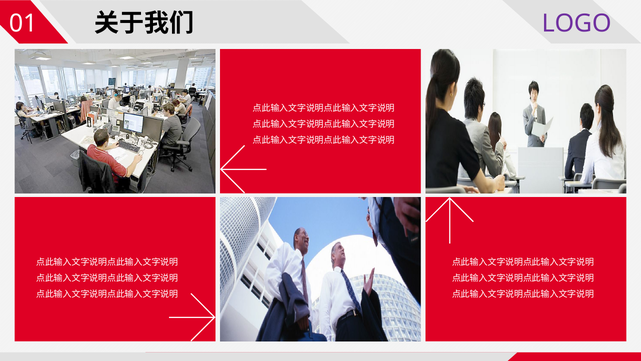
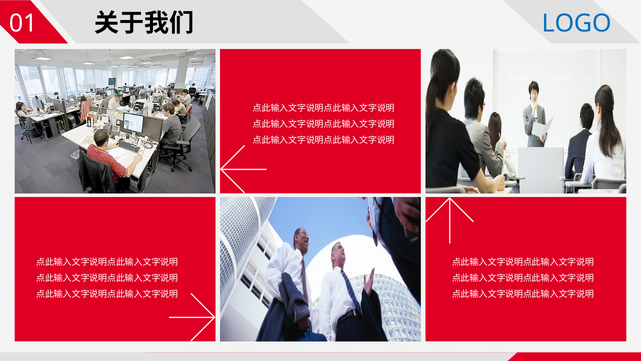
LOGO colour: purple -> blue
